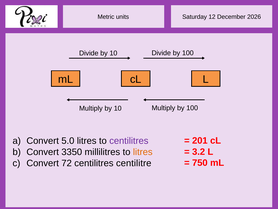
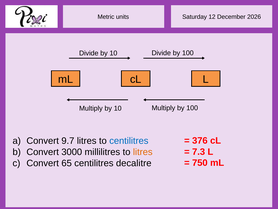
201: 201 -> 376
5.0: 5.0 -> 9.7
centilitres at (129, 141) colour: purple -> blue
3.2: 3.2 -> 7.3
3350: 3350 -> 3000
72: 72 -> 65
centilitre: centilitre -> decalitre
